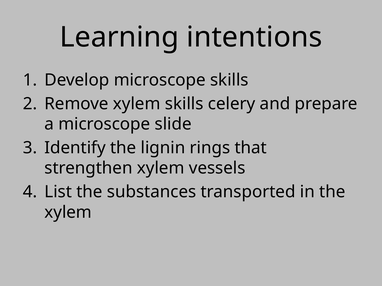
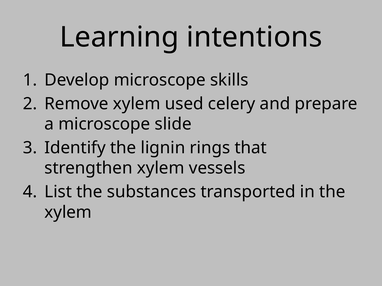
xylem skills: skills -> used
